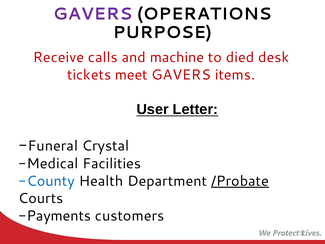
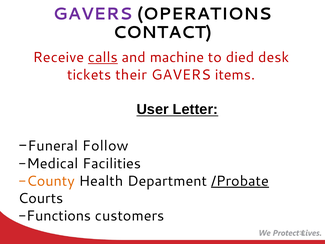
PURPOSE: PURPOSE -> CONTACT
calls underline: none -> present
meet: meet -> their
Crystal: Crystal -> Follow
County colour: blue -> orange
Payments: Payments -> Functions
